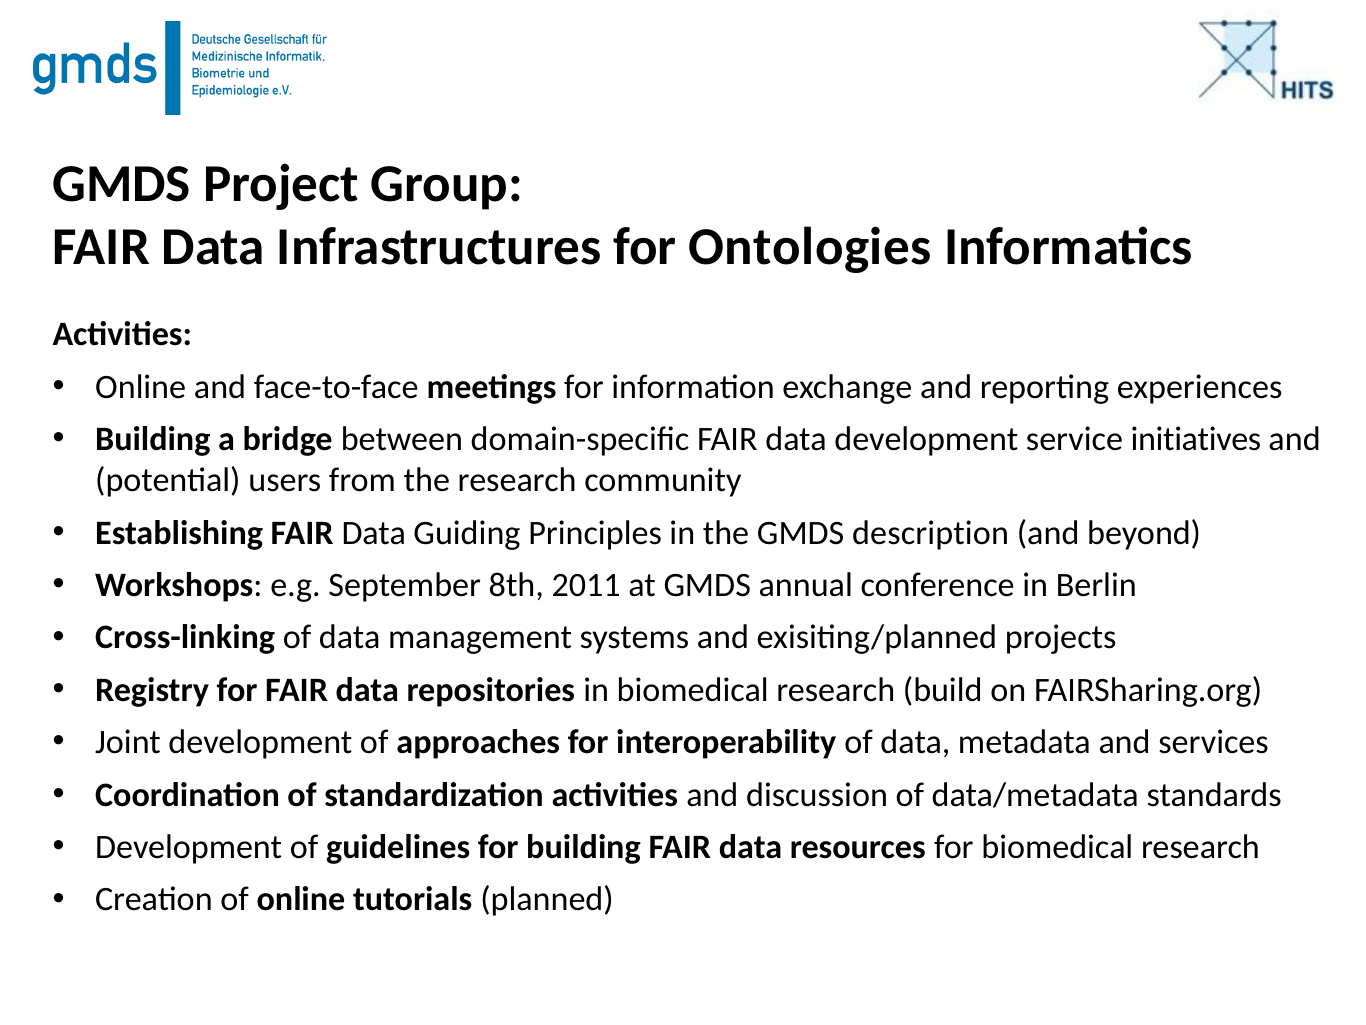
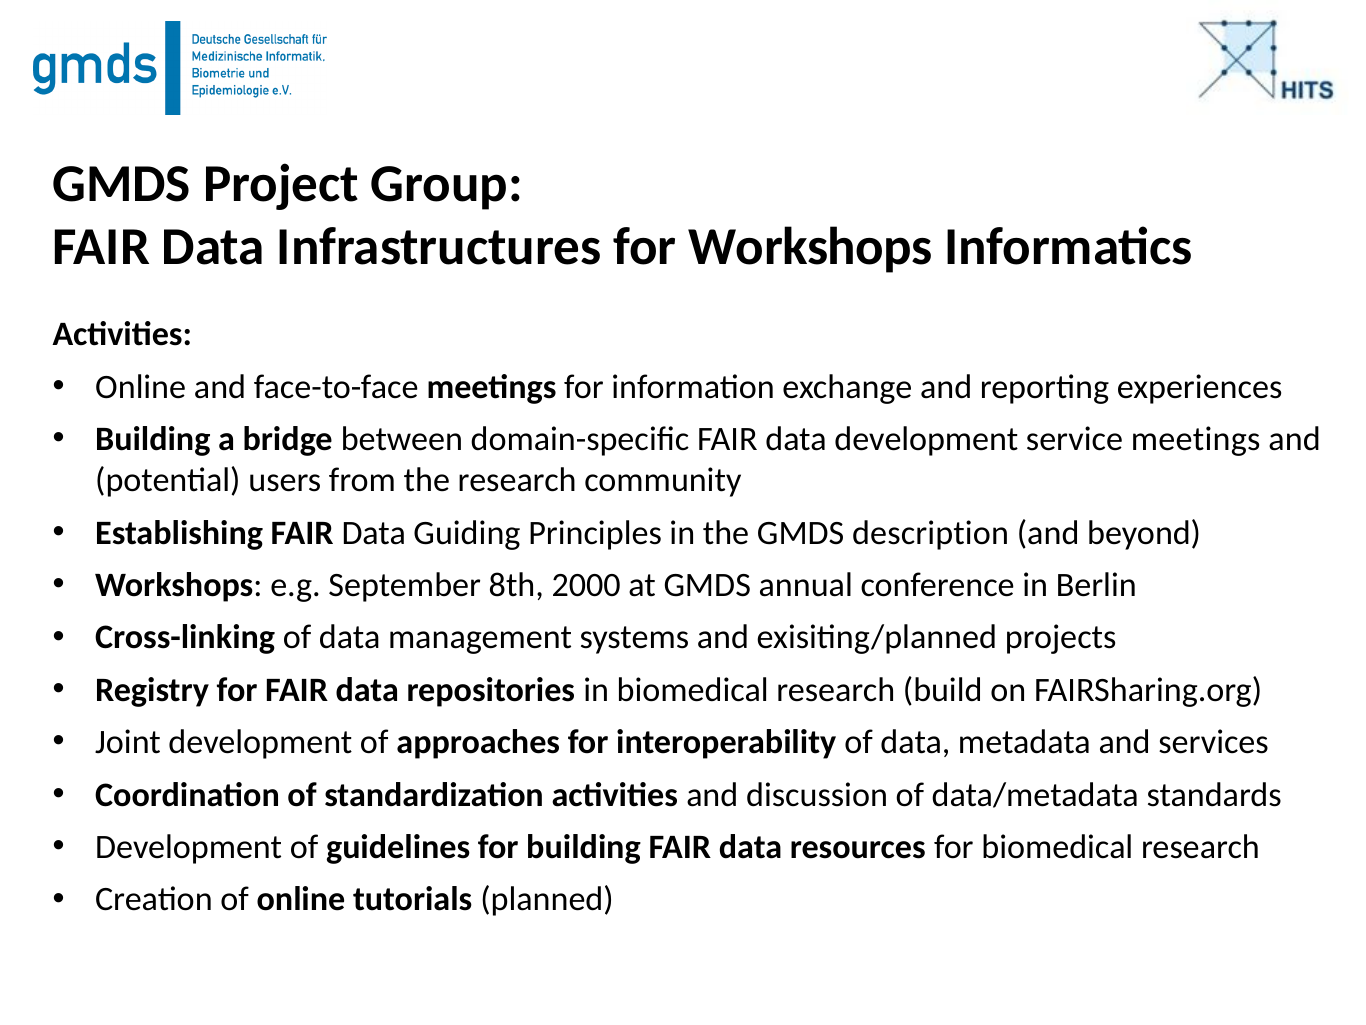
for Ontologies: Ontologies -> Workshops
service initiatives: initiatives -> meetings
2011: 2011 -> 2000
